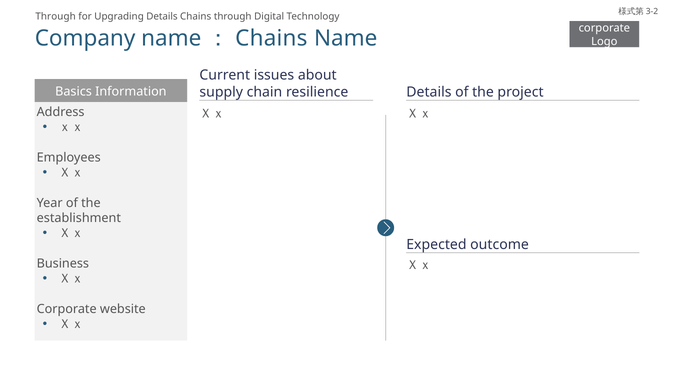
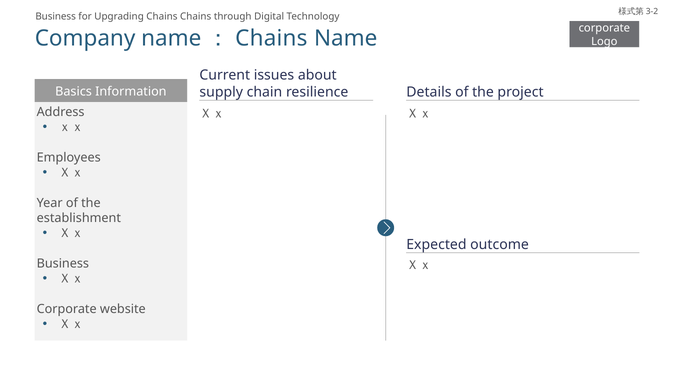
Through at (56, 17): Through -> Business
Upgrading Details: Details -> Chains
